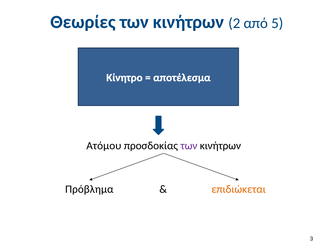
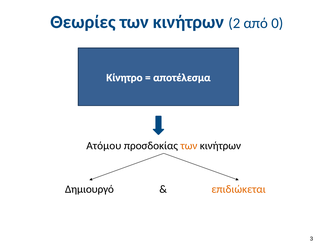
5: 5 -> 0
των at (189, 146) colour: purple -> orange
Πρόβλημα: Πρόβλημα -> Δημιουργό
